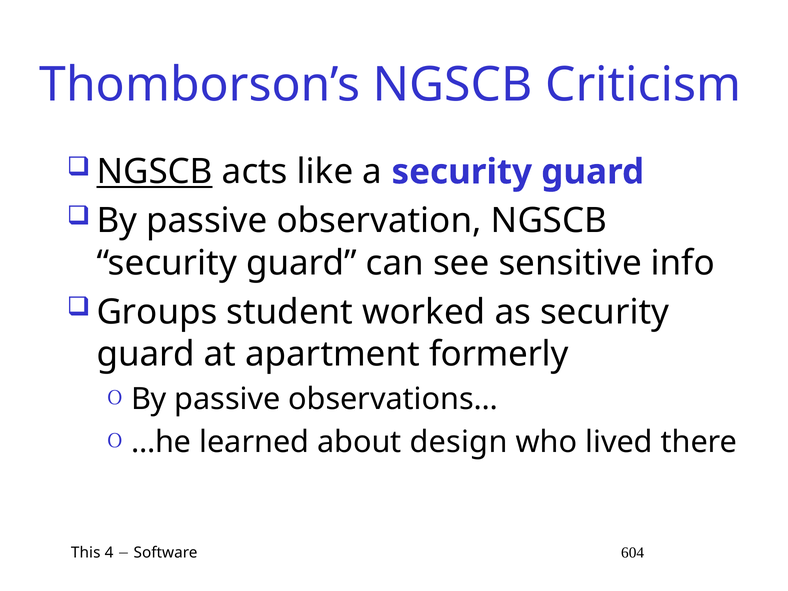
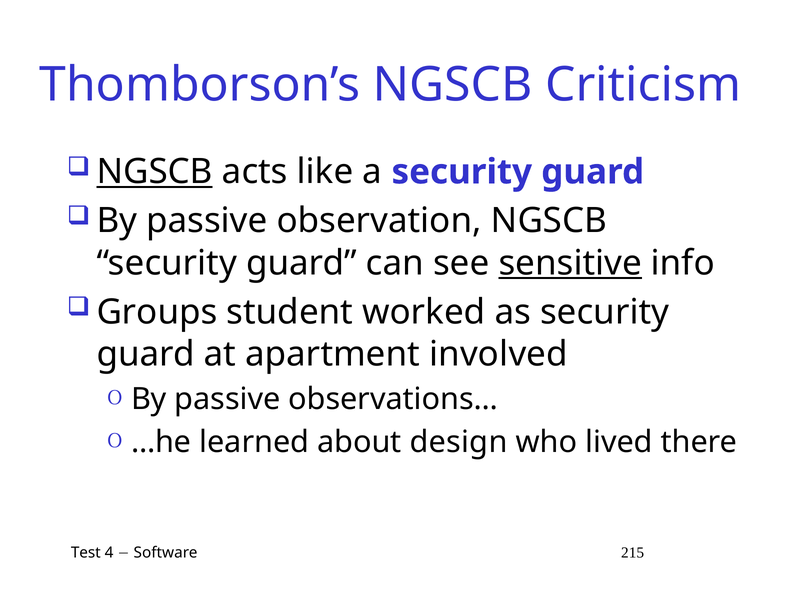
sensitive underline: none -> present
formerly: formerly -> involved
This: This -> Test
604: 604 -> 215
